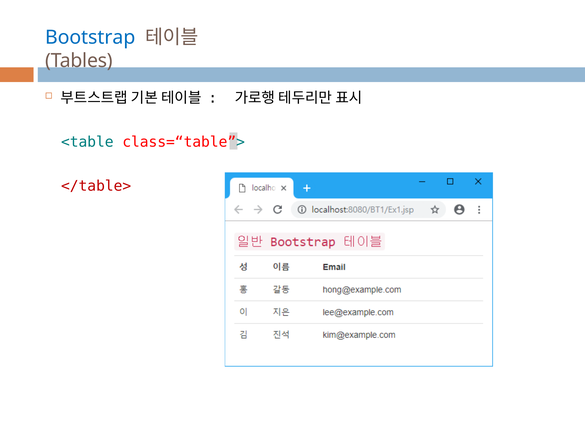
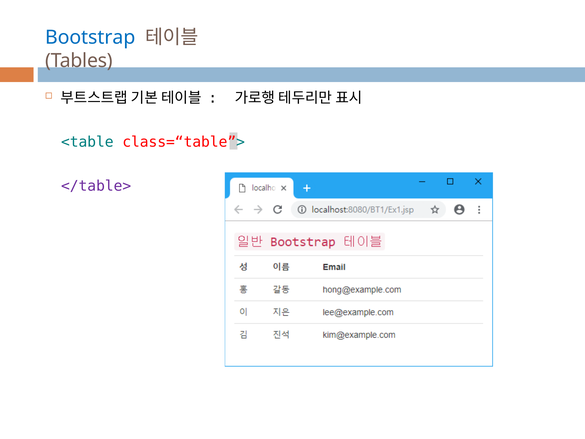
</table> colour: red -> purple
